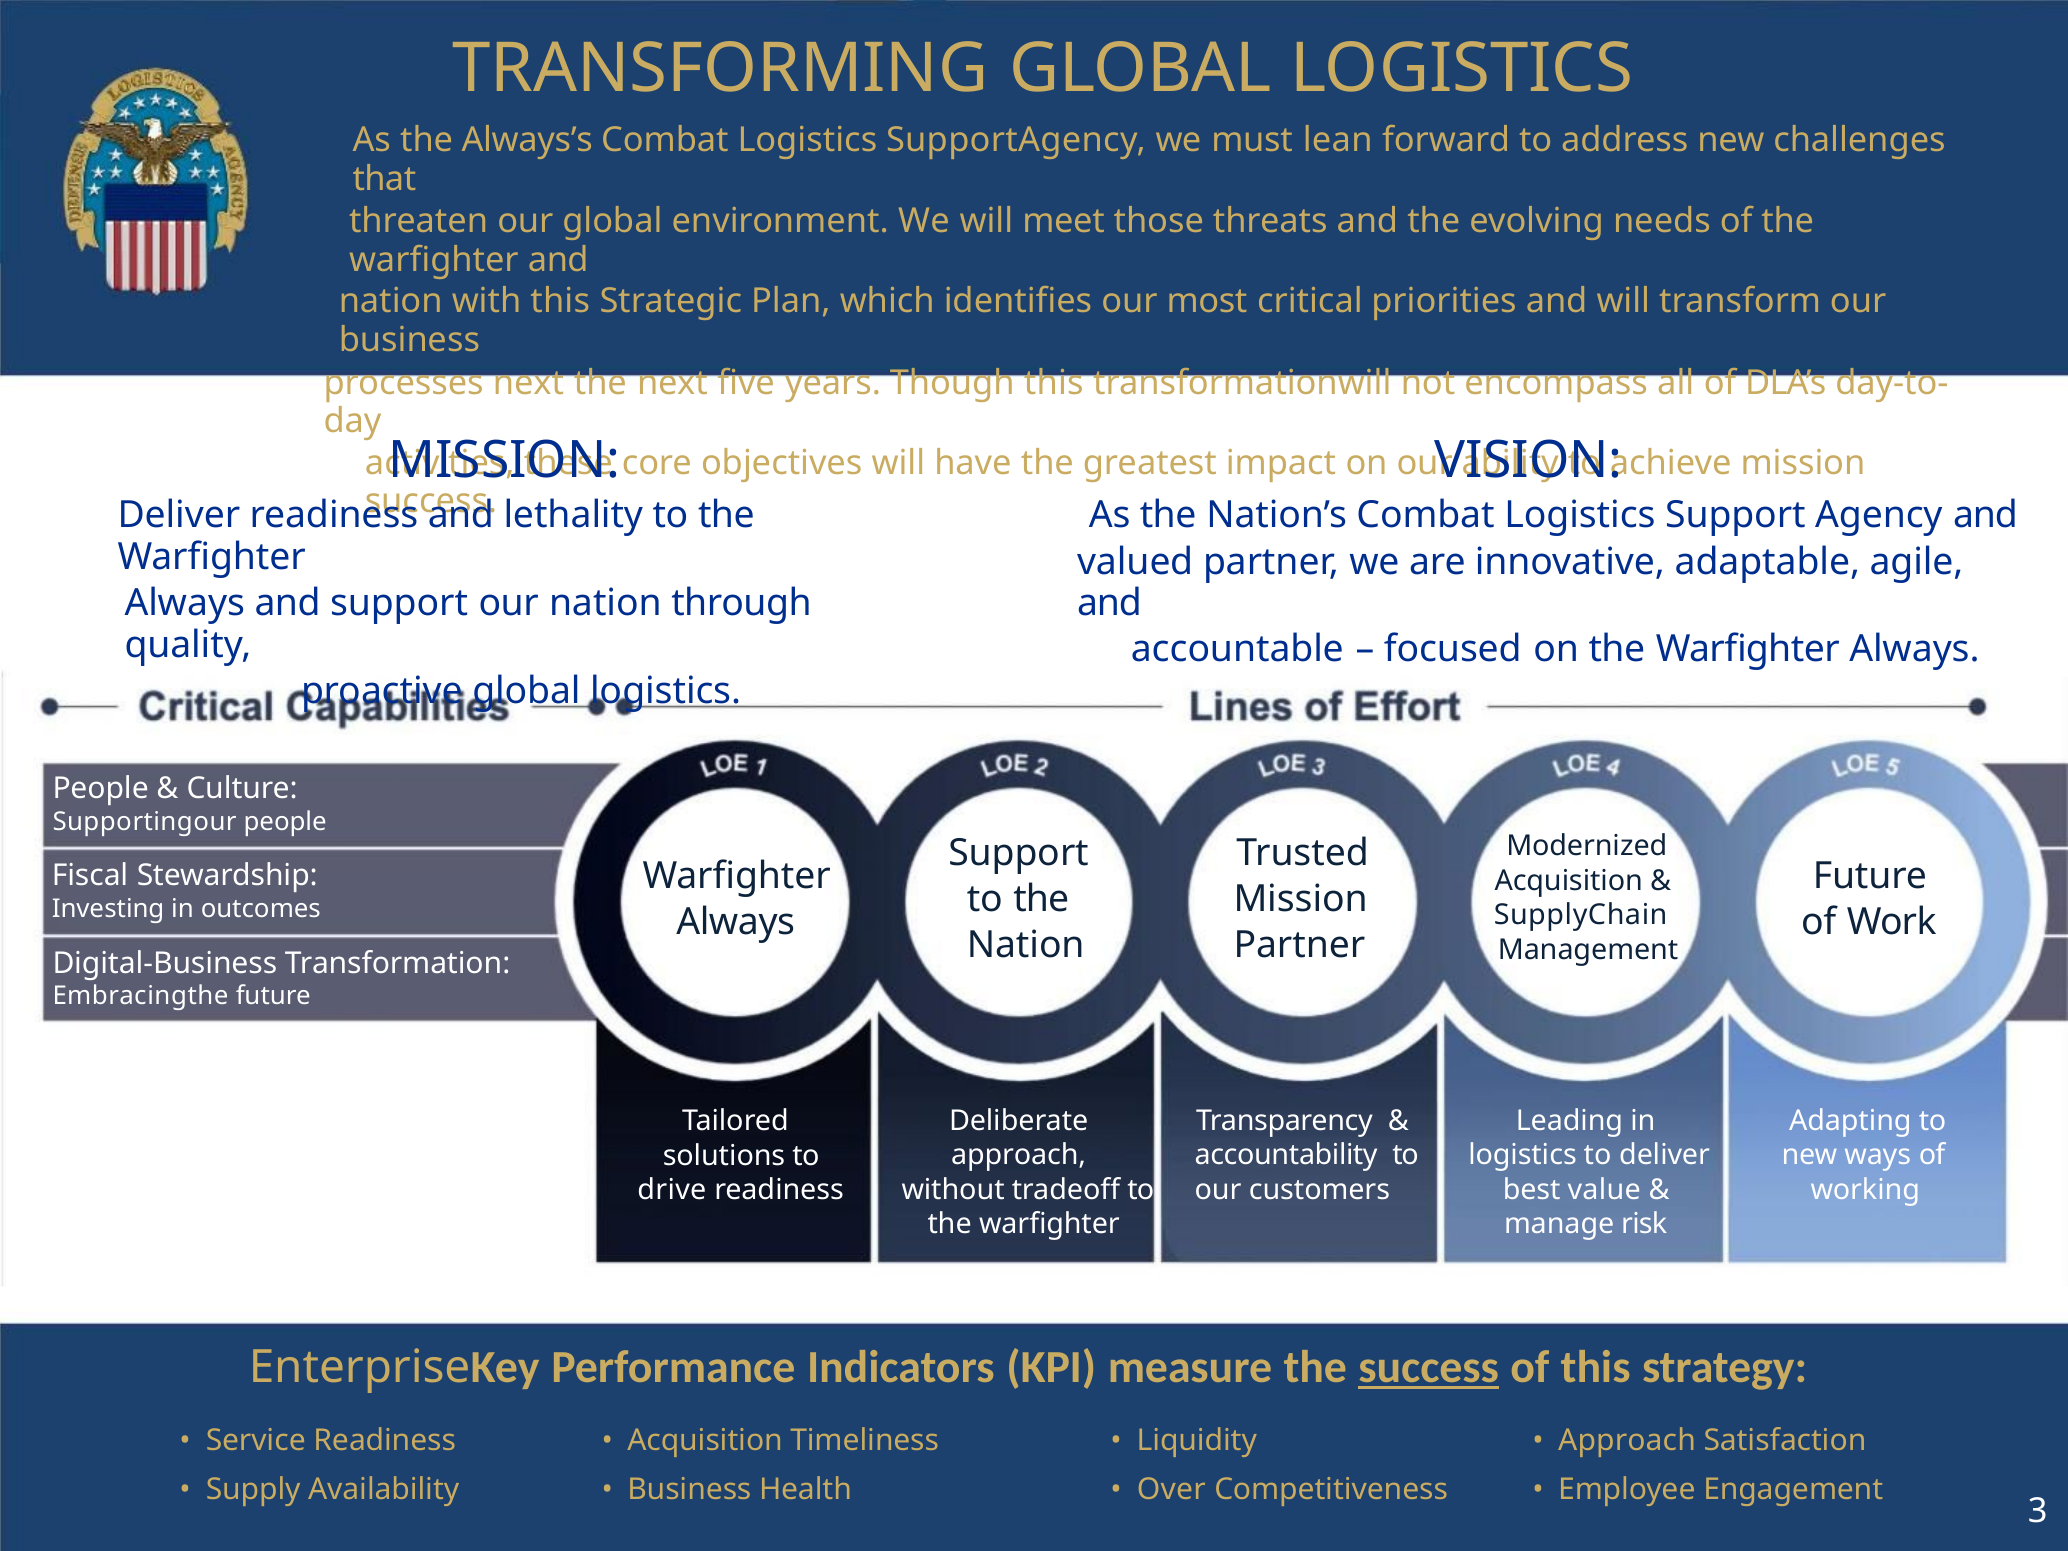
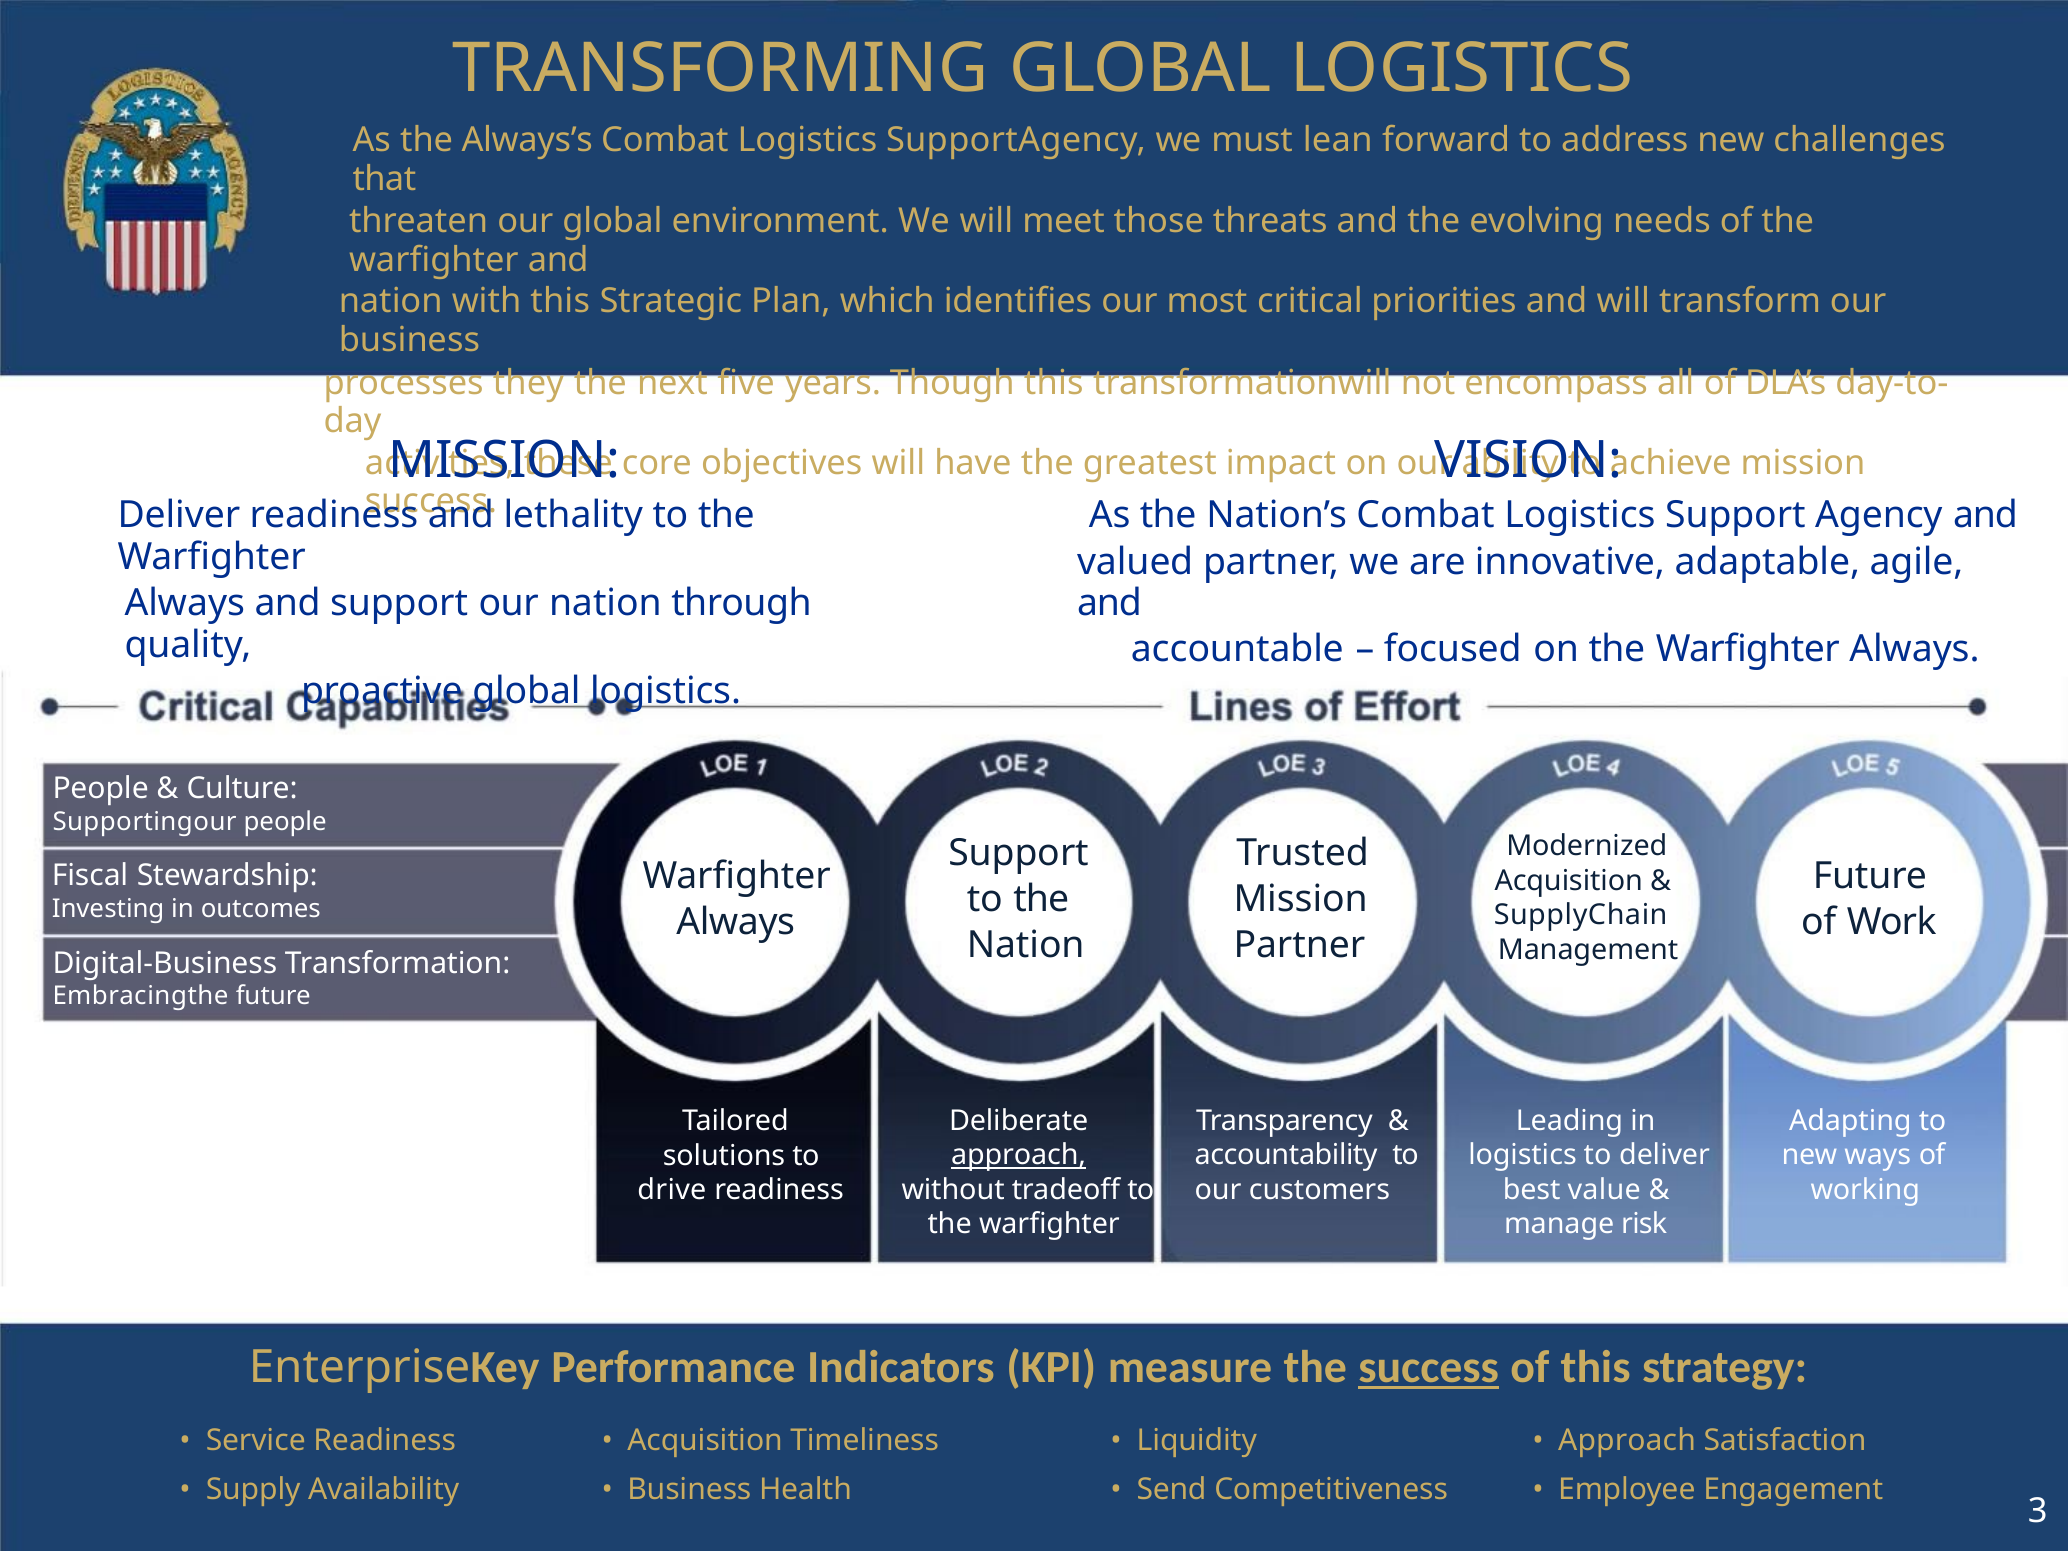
processes next: next -> they
approach at (1019, 1156) underline: none -> present
Over: Over -> Send
